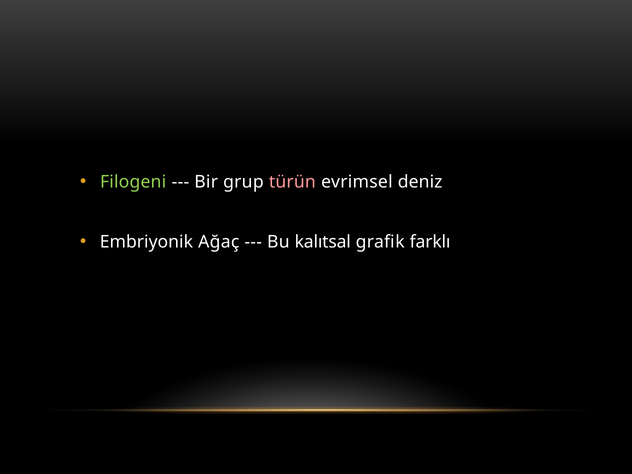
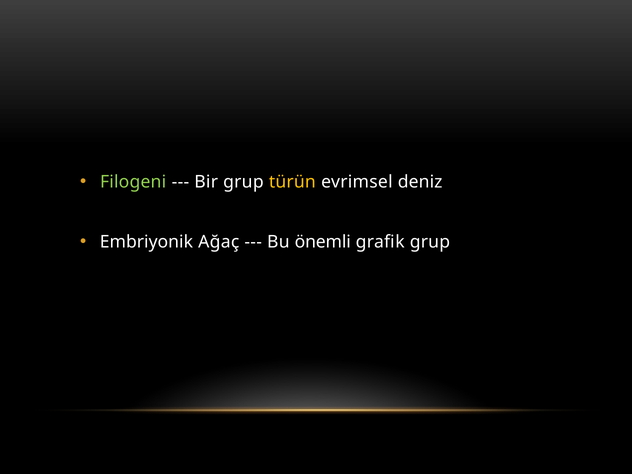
türün colour: pink -> yellow
kalıtsal: kalıtsal -> önemli
grafik farklı: farklı -> grup
